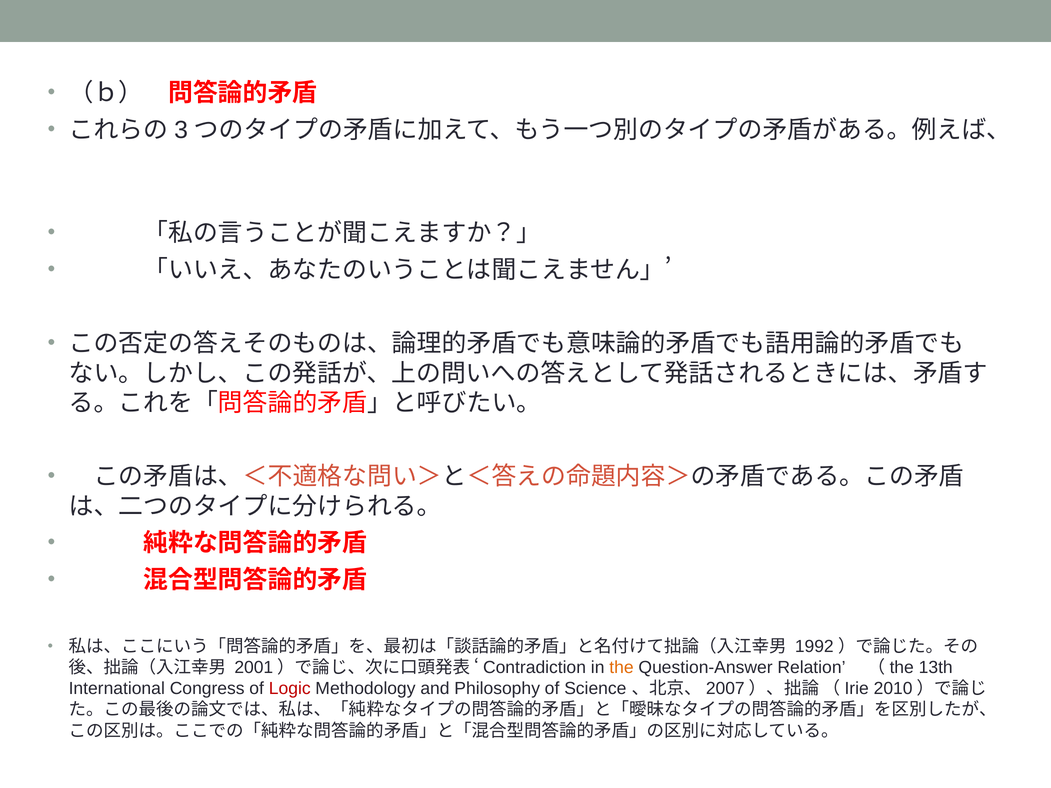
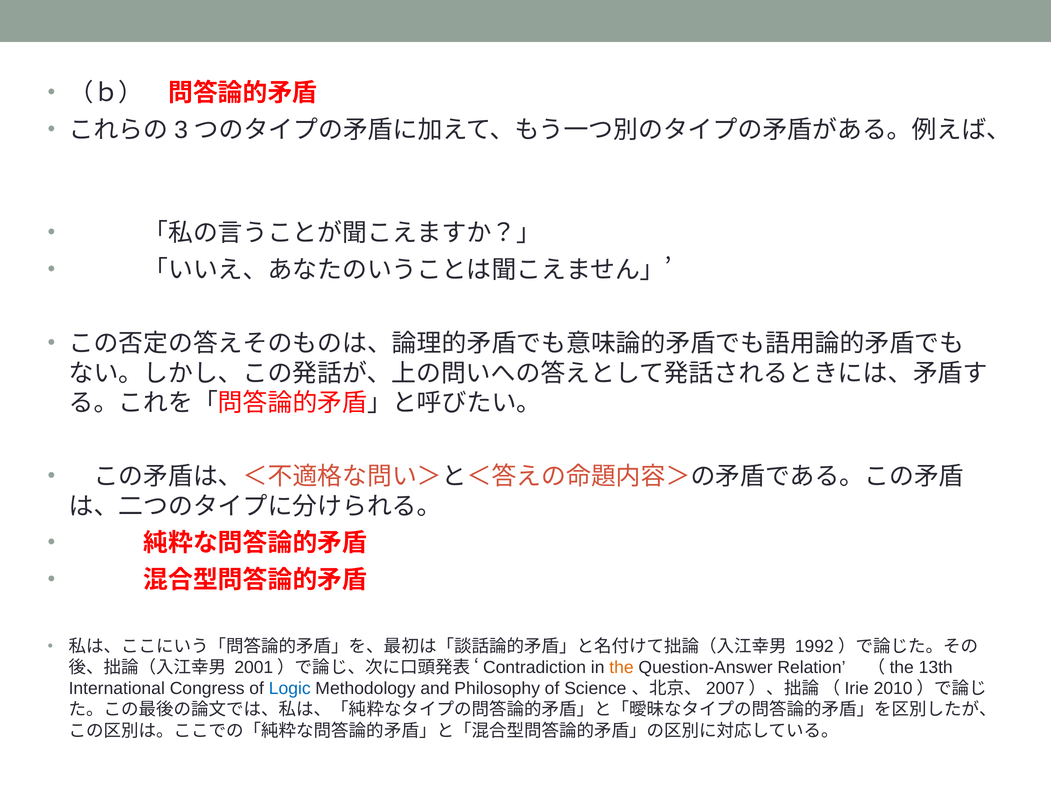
Logic colour: red -> blue
